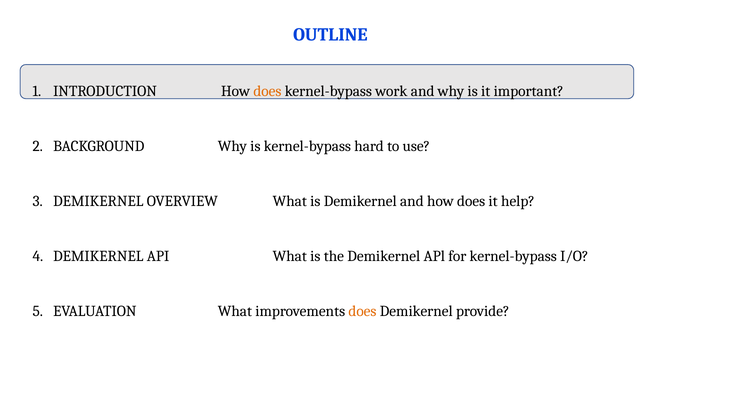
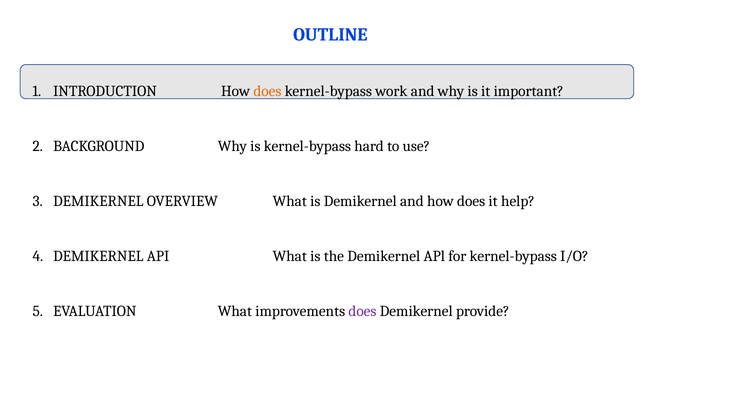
does at (362, 311) colour: orange -> purple
